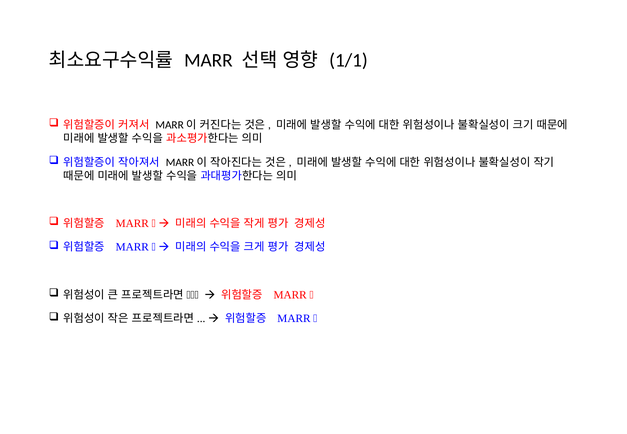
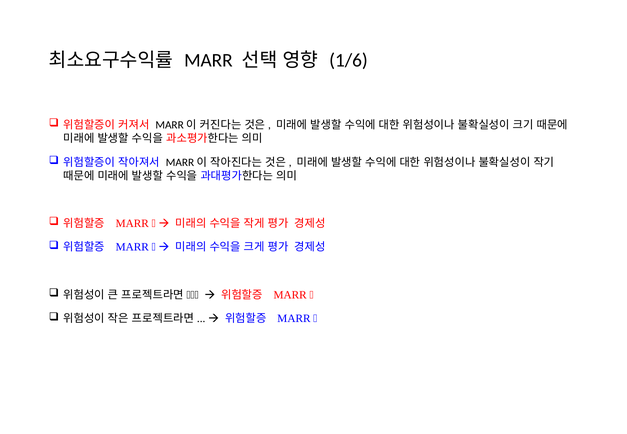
1/1: 1/1 -> 1/6
